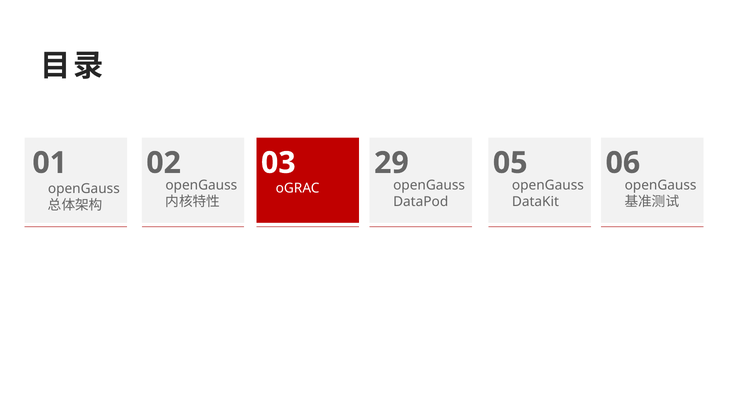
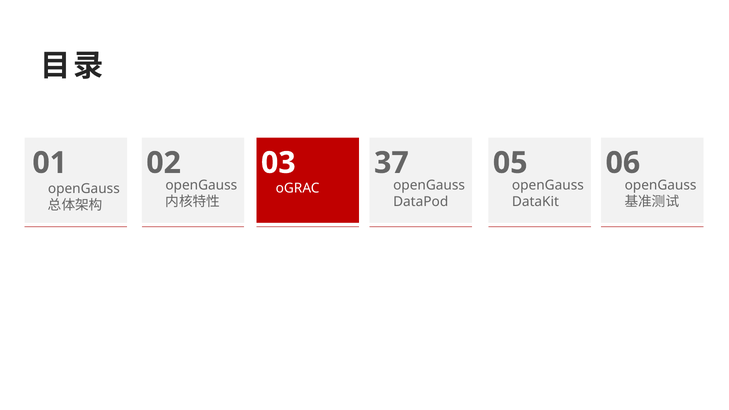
29: 29 -> 37
